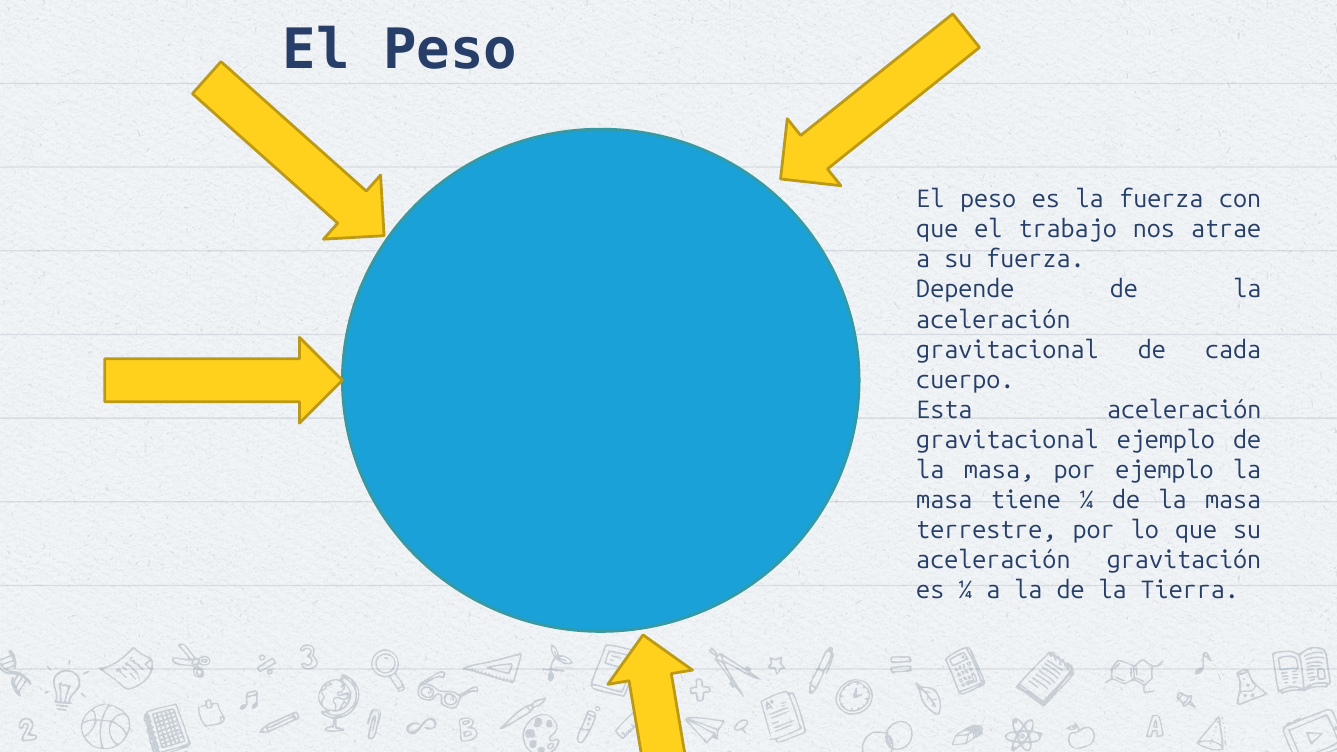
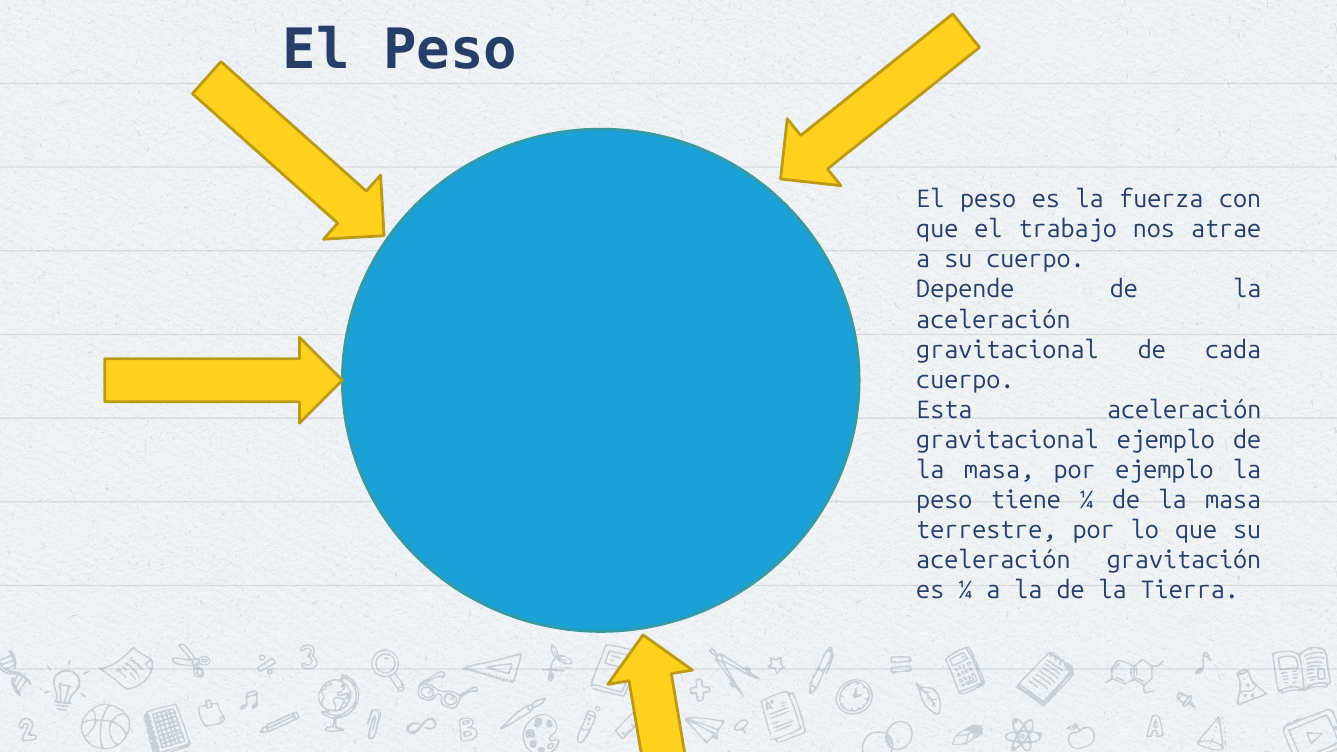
su fuerza: fuerza -> cuerpo
masa at (944, 500): masa -> peso
